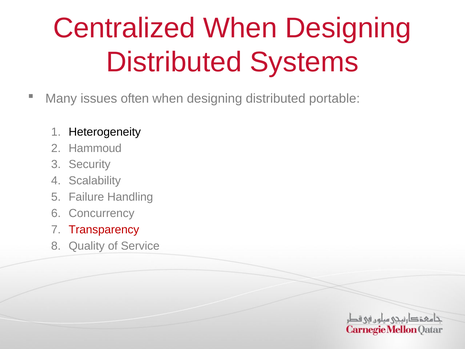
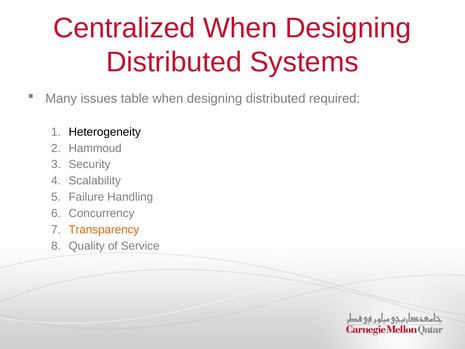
often: often -> table
portable: portable -> required
Transparency colour: red -> orange
